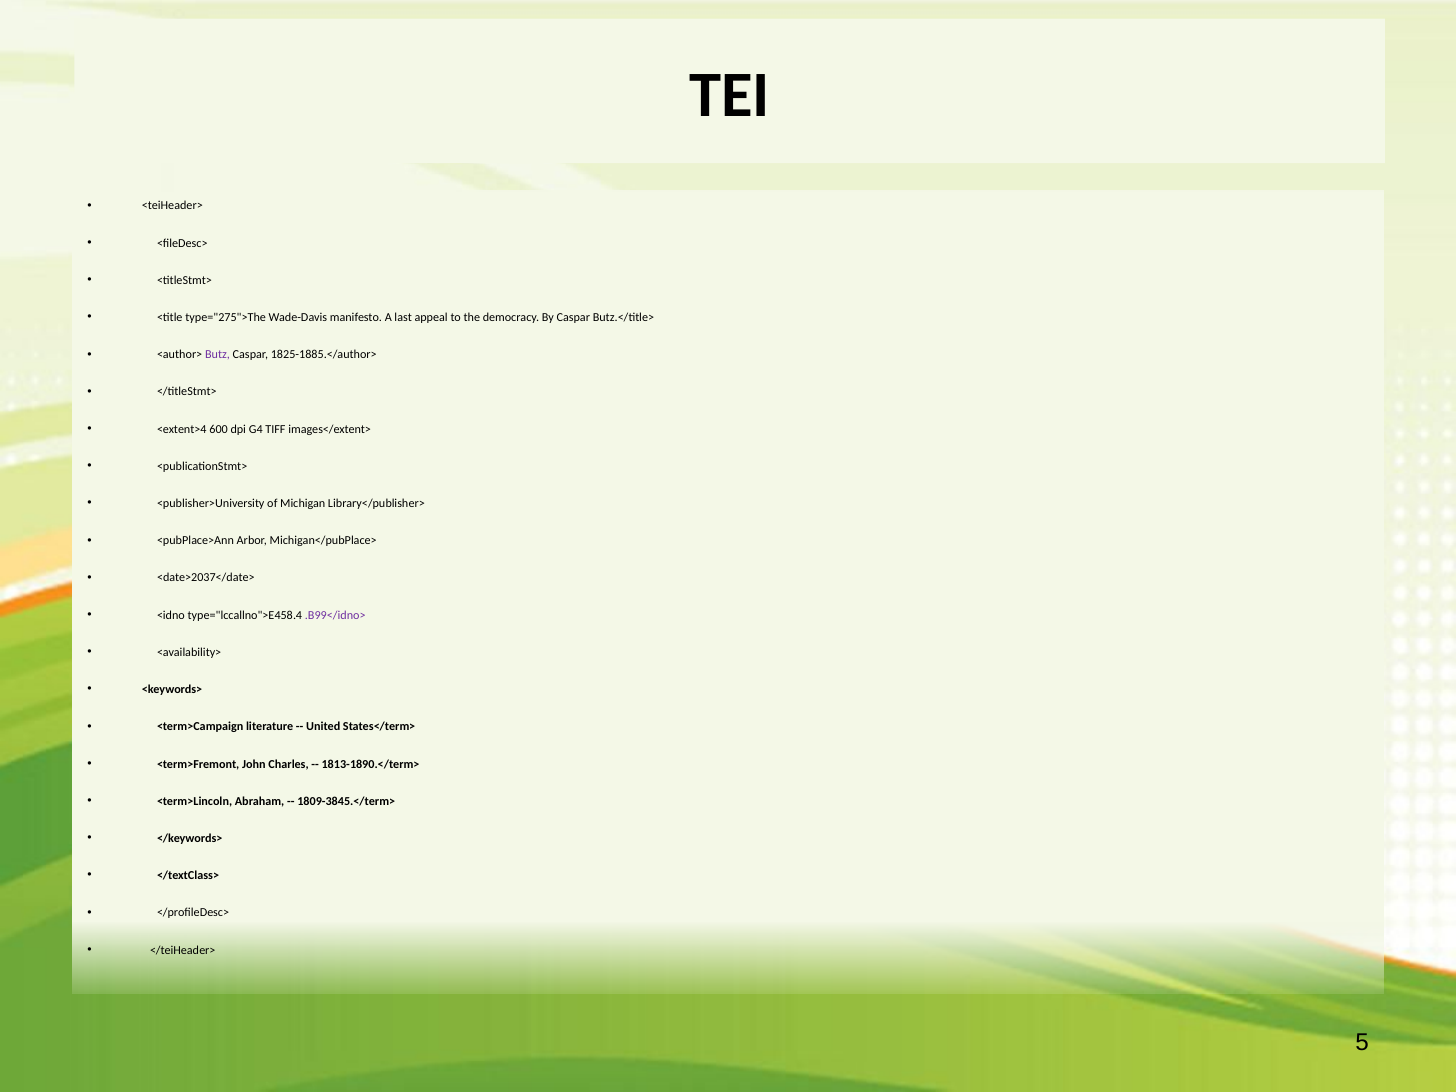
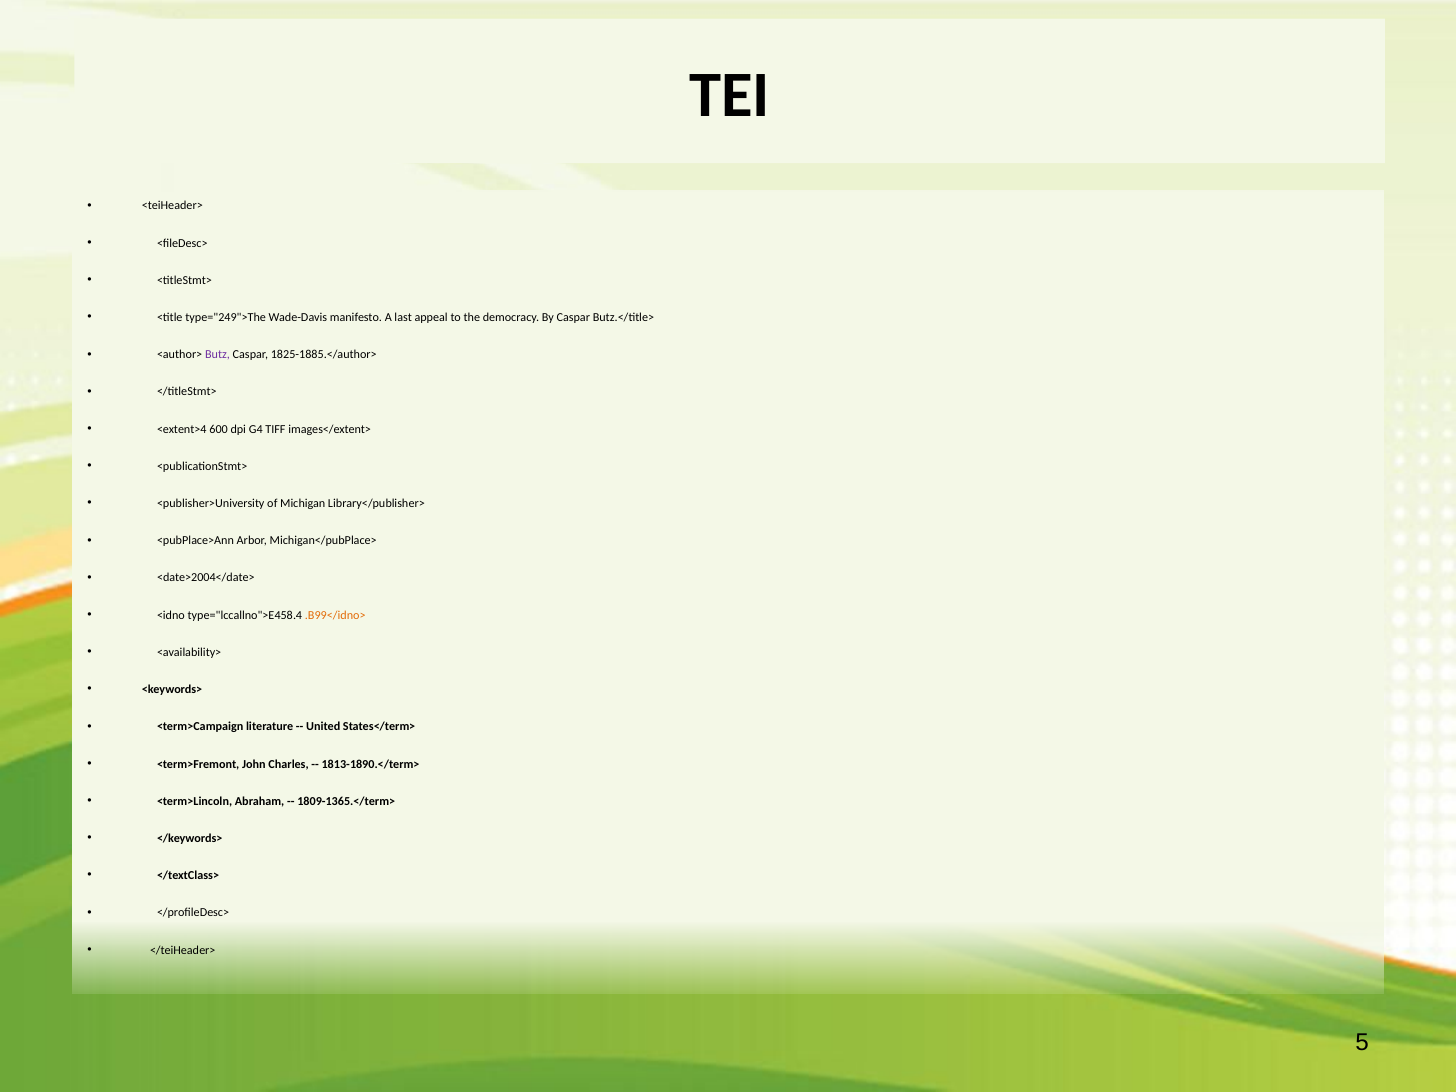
type="275">The: type="275">The -> type="249">The
<date>2037</date>: <date>2037</date> -> <date>2004</date>
.B99</idno> colour: purple -> orange
1809-3845.</term>: 1809-3845.</term> -> 1809-1365.</term>
